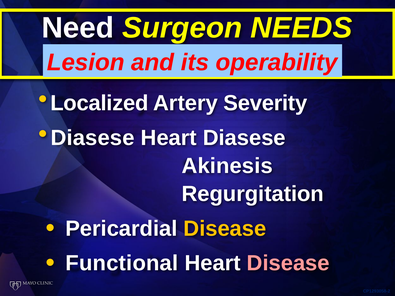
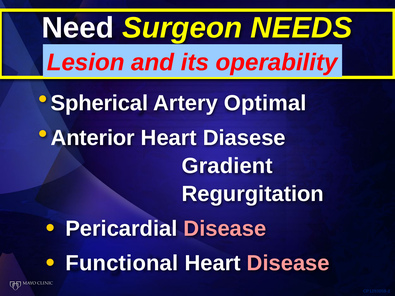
Localized: Localized -> Spherical
Severity: Severity -> Optimal
Diasese at (93, 138): Diasese -> Anterior
Akinesis: Akinesis -> Gradient
Disease at (225, 229) colour: yellow -> pink
